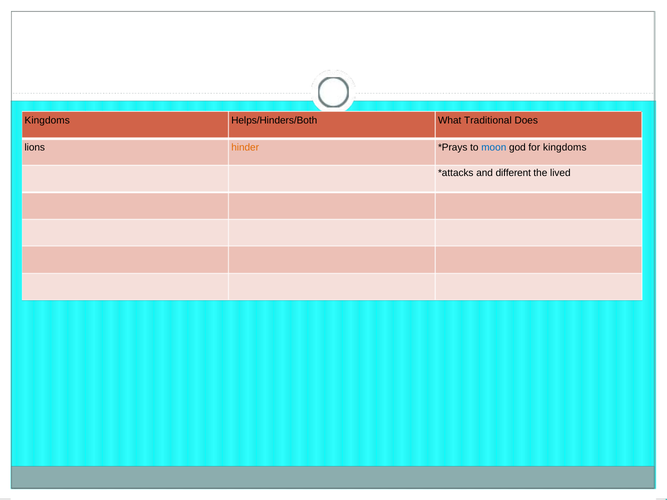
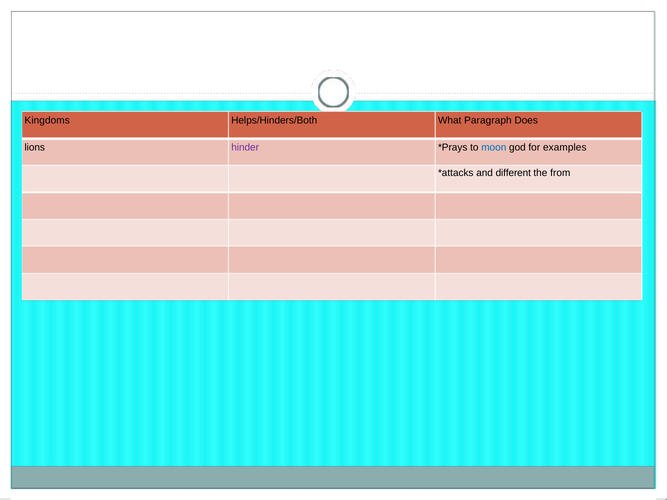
Traditional: Traditional -> Paragraph
hinder colour: orange -> purple
for kingdoms: kingdoms -> examples
lived: lived -> from
